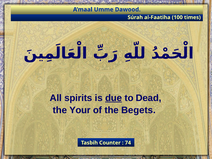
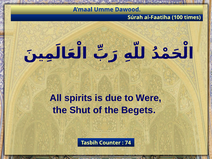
due underline: present -> none
Dead: Dead -> Were
Your: Your -> Shut
